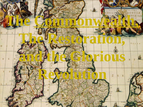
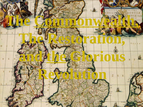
the at (56, 56) underline: none -> present
